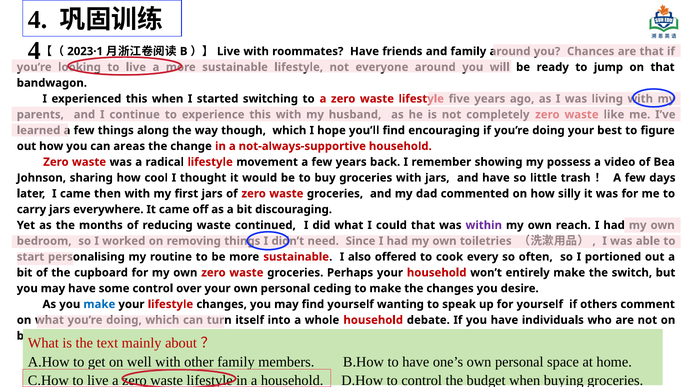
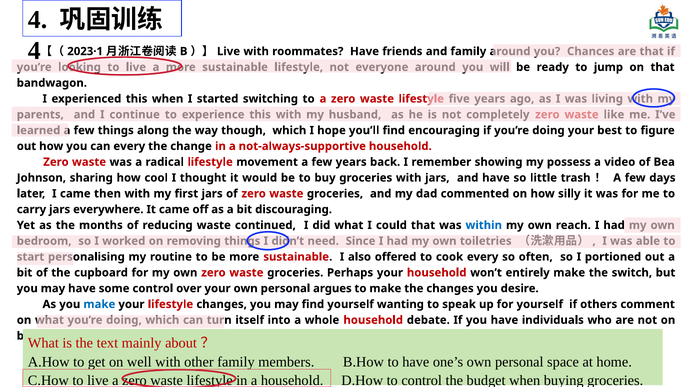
can areas: areas -> every
within colour: purple -> blue
ceding: ceding -> argues
